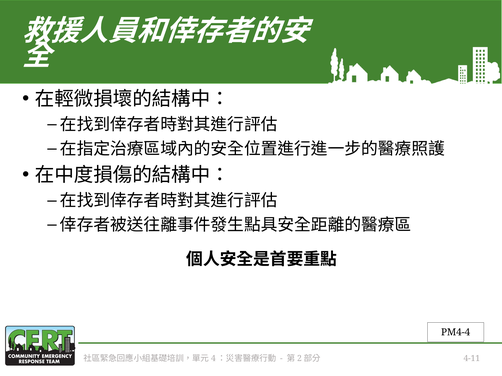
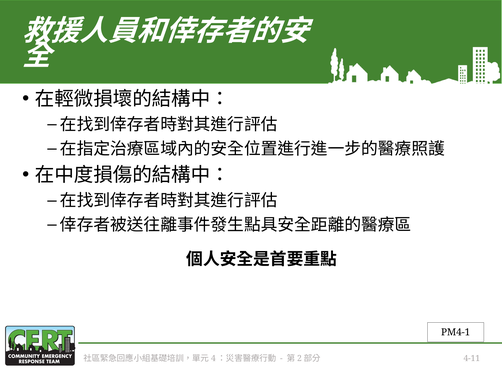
PM4-4: PM4-4 -> PM4-1
